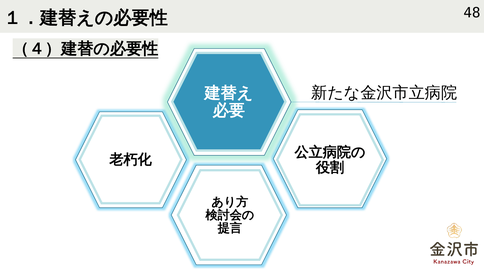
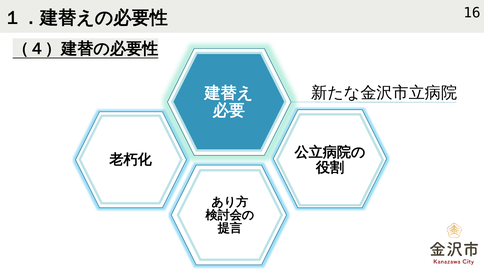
48: 48 -> 16
